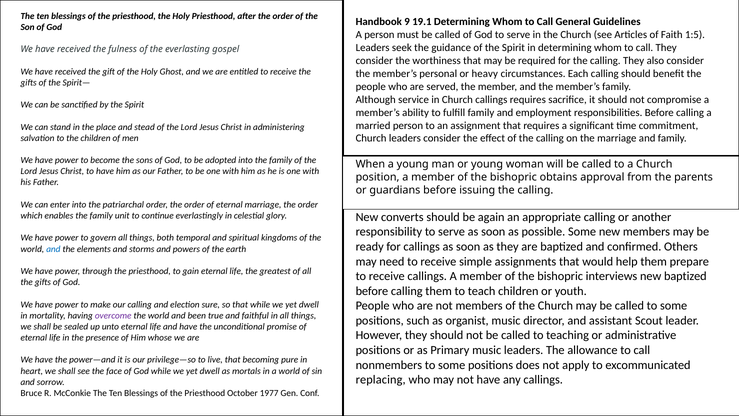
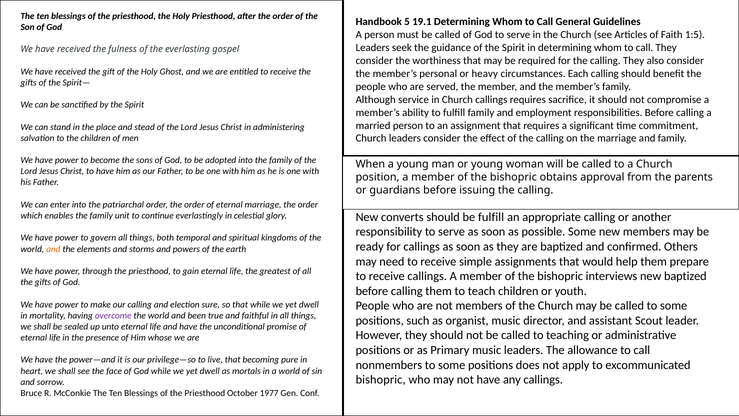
9: 9 -> 5
be again: again -> fulfill
and at (53, 249) colour: blue -> orange
replacing at (381, 379): replacing -> bishopric
